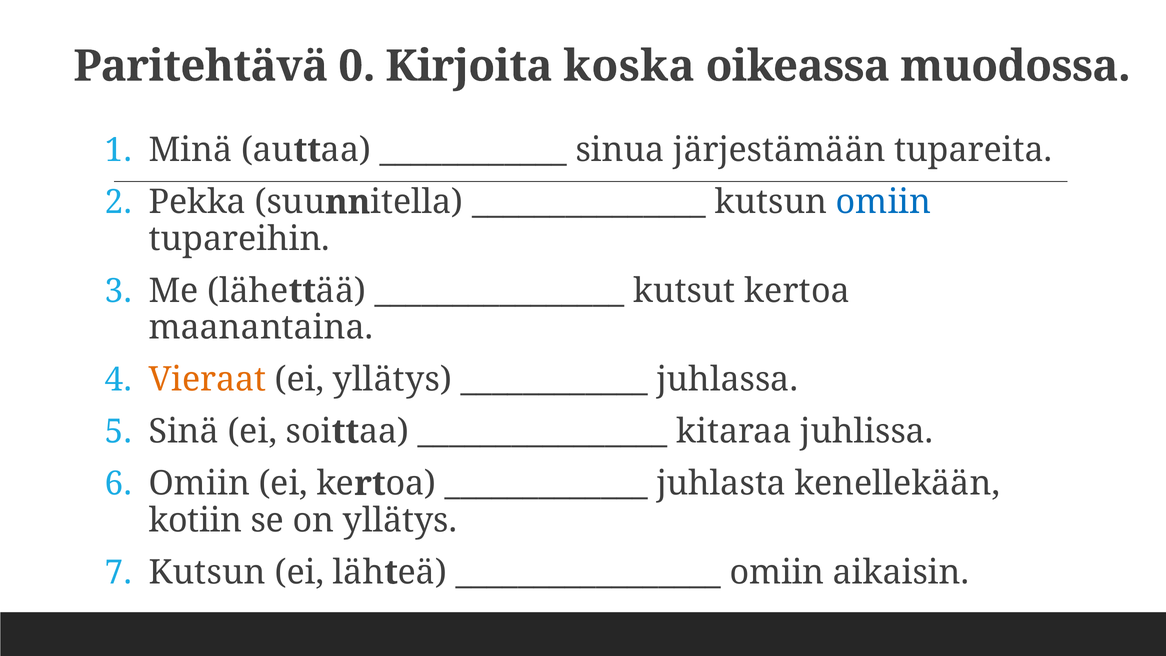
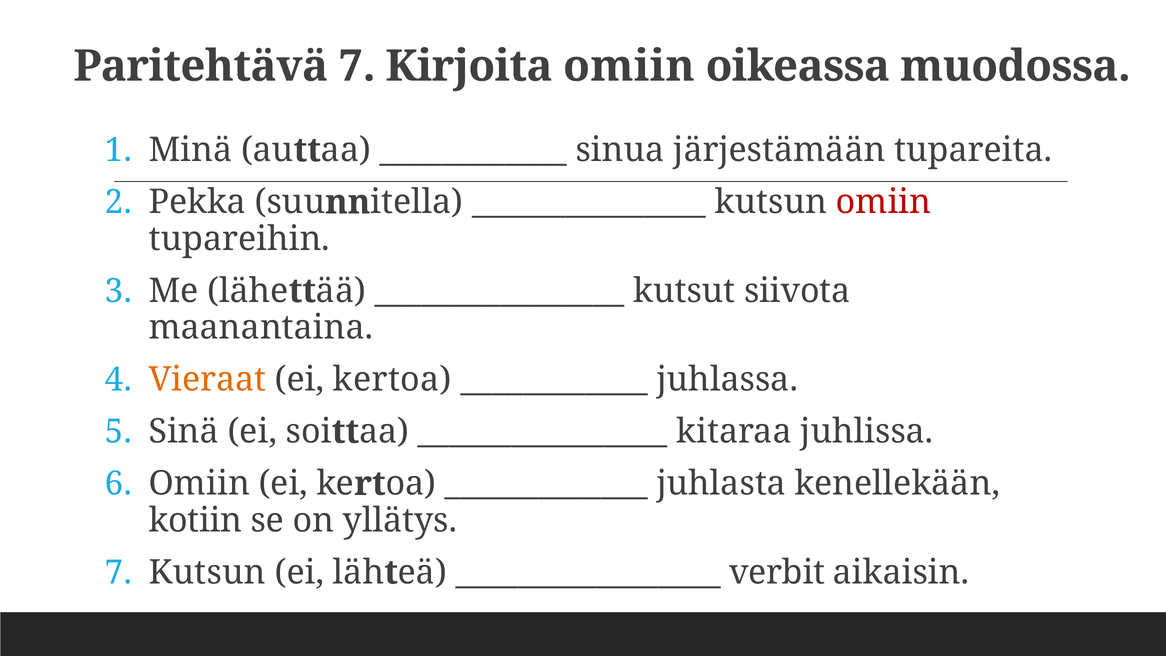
Paritehtävä 0: 0 -> 7
Kirjoita koska: koska -> omiin
omiin at (883, 202) colour: blue -> red
kutsut kertoa: kertoa -> siivota
yllätys at (392, 380): yllätys -> kertoa
omiin at (777, 572): omiin -> verbit
